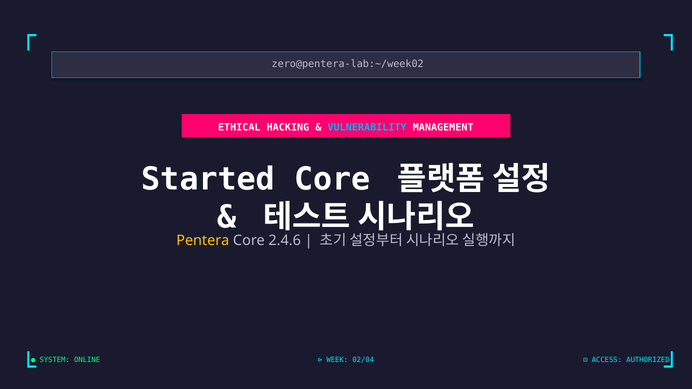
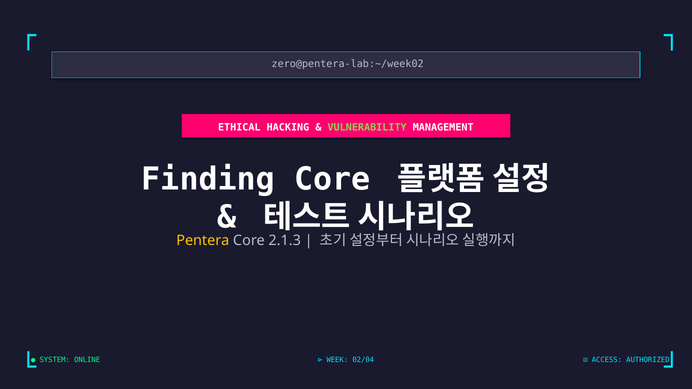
VULNERABILITY colour: light blue -> light green
Started: Started -> Finding
2.4.6: 2.4.6 -> 2.1.3
